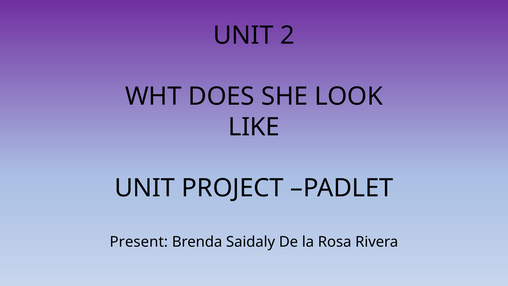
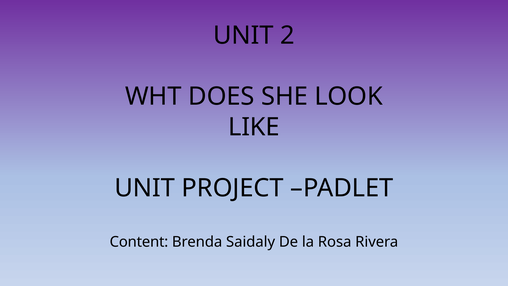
Present: Present -> Content
